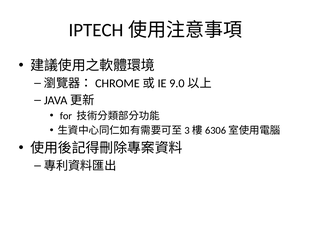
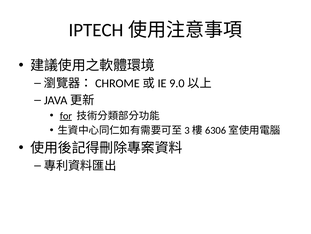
for underline: none -> present
